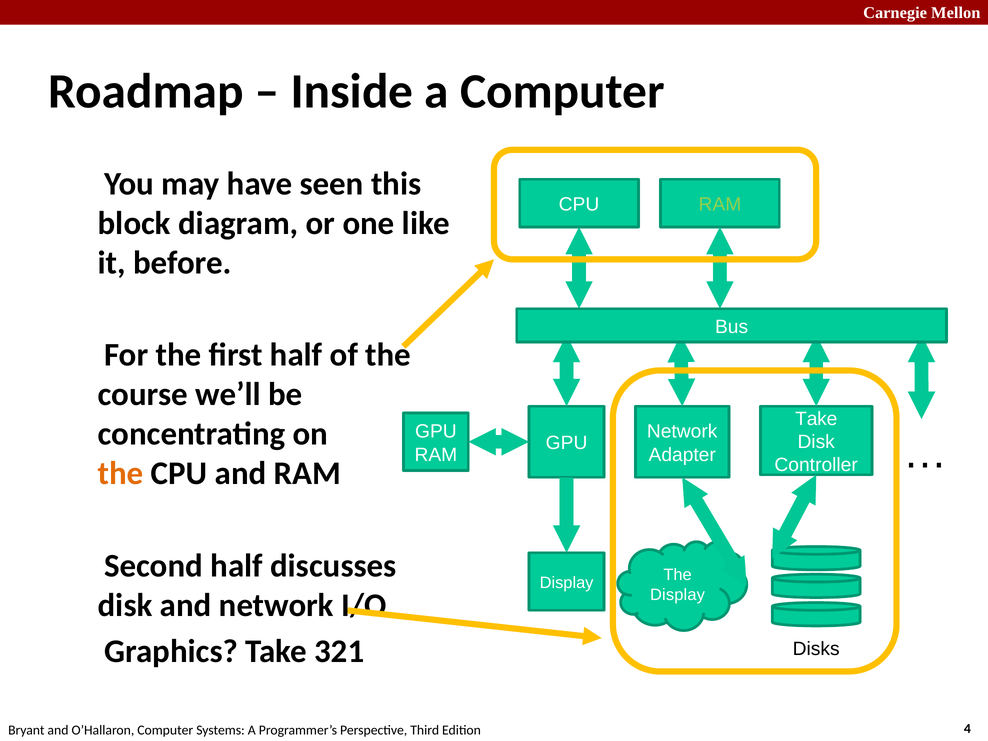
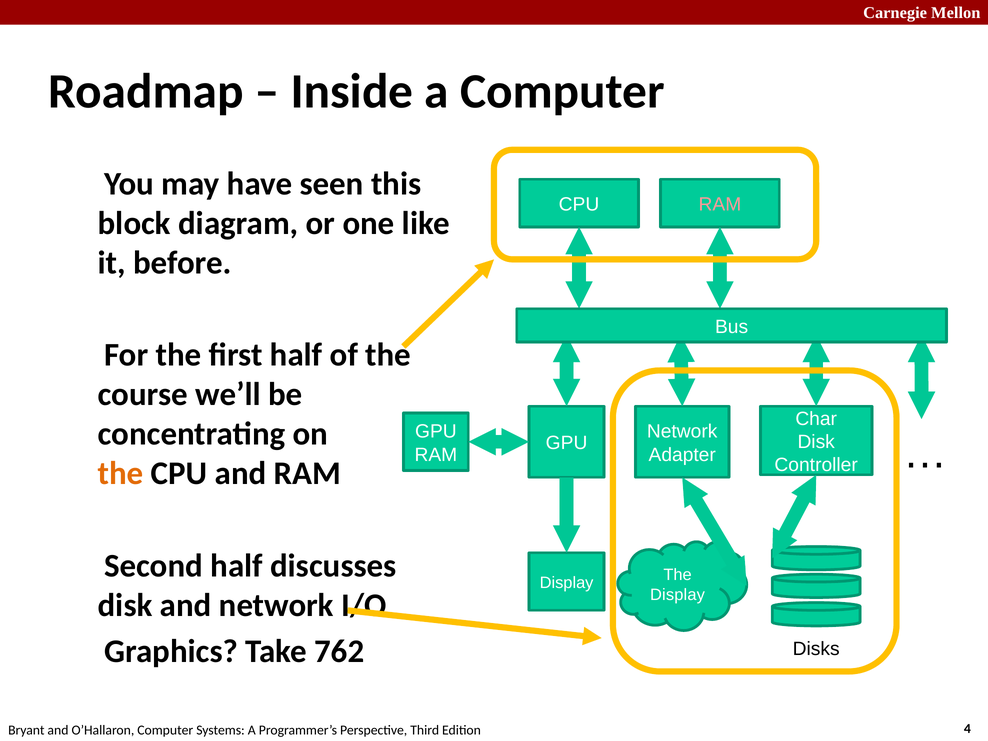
RAM at (720, 204) colour: light green -> pink
Take at (816, 419): Take -> Char
321: 321 -> 762
